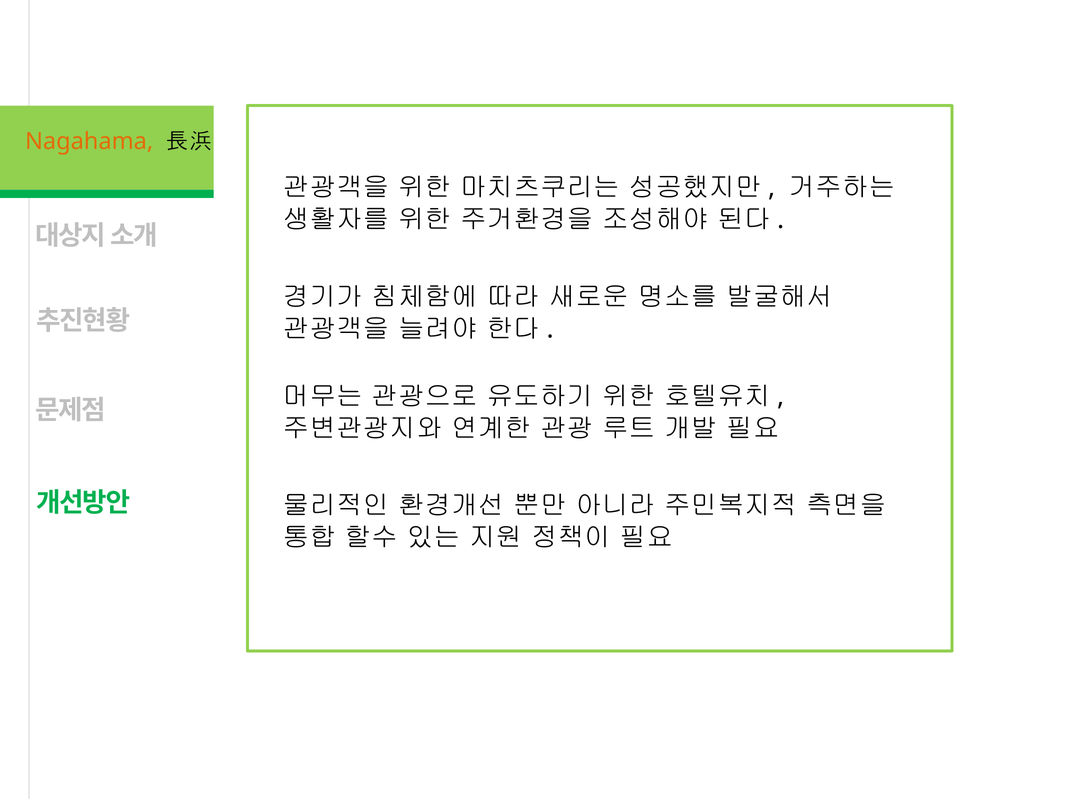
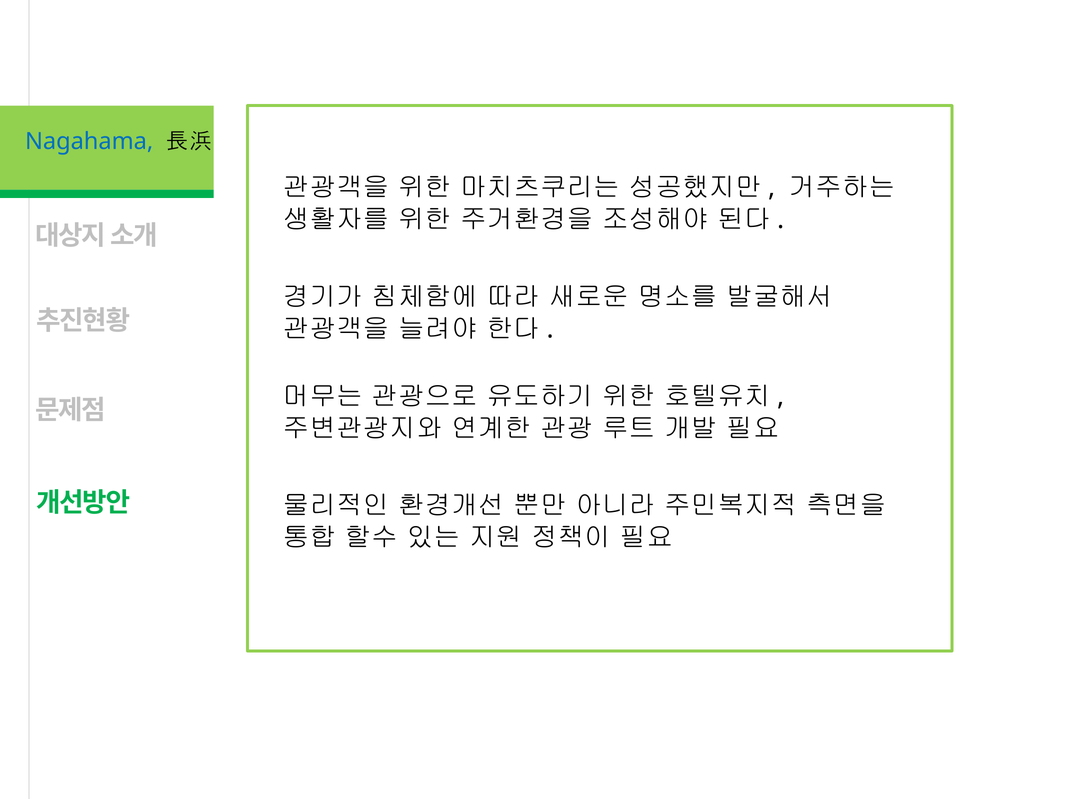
Nagahama colour: orange -> blue
